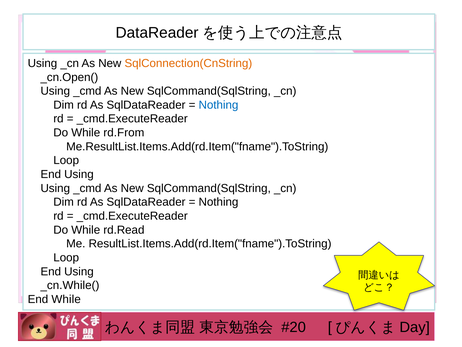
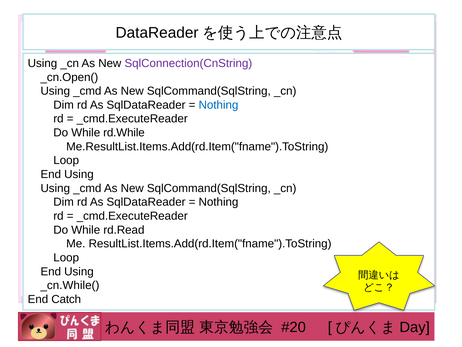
SqlConnection(CnString colour: orange -> purple
rd.From: rd.From -> rd.While
End While: While -> Catch
